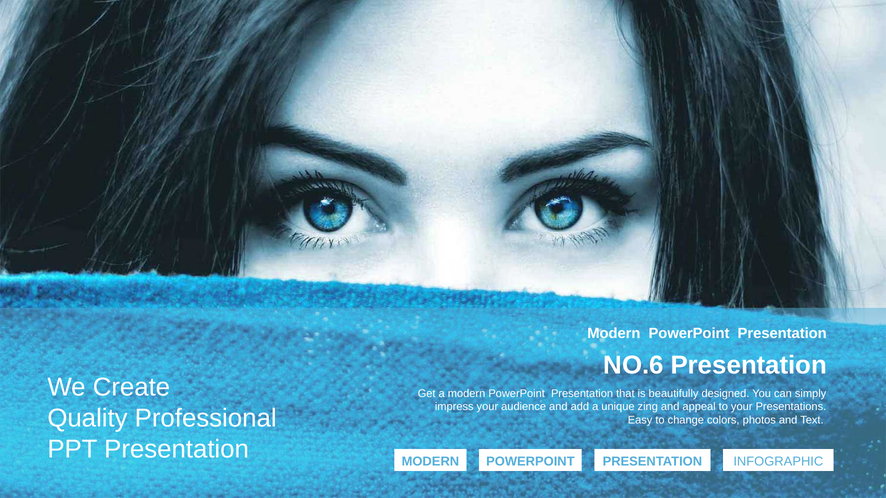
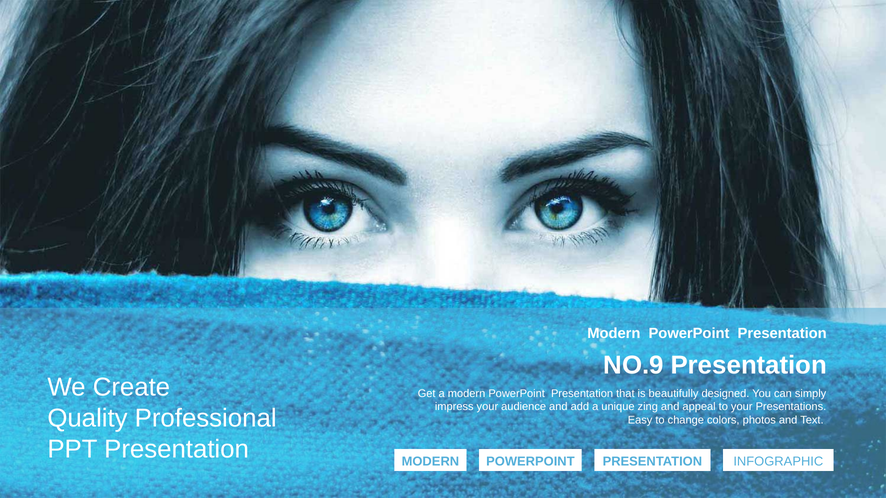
NO.6: NO.6 -> NO.9
